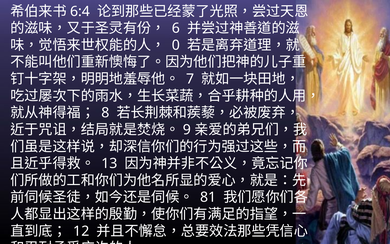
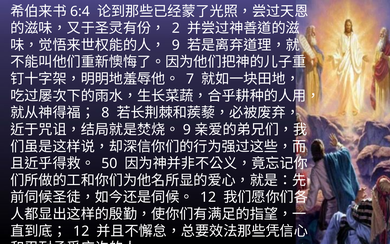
6: 6 -> 2
0 at (176, 45): 0 -> 9
13: 13 -> 50
81 at (208, 197): 81 -> 12
